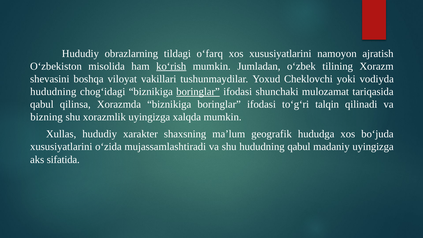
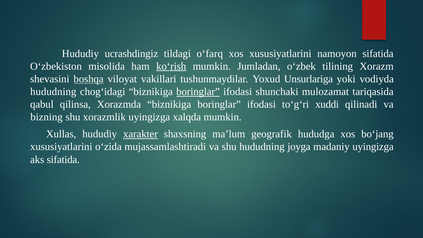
obrazlarning: obrazlarning -> ucrashdingiz
namoyon ajratish: ajratish -> sifatida
boshqa underline: none -> present
Cheklovchi: Cheklovchi -> Unsurlariga
talqin: talqin -> xuddi
xarakter underline: none -> present
bo‘juda: bo‘juda -> bo‘jang
hududning qabul: qabul -> joyga
